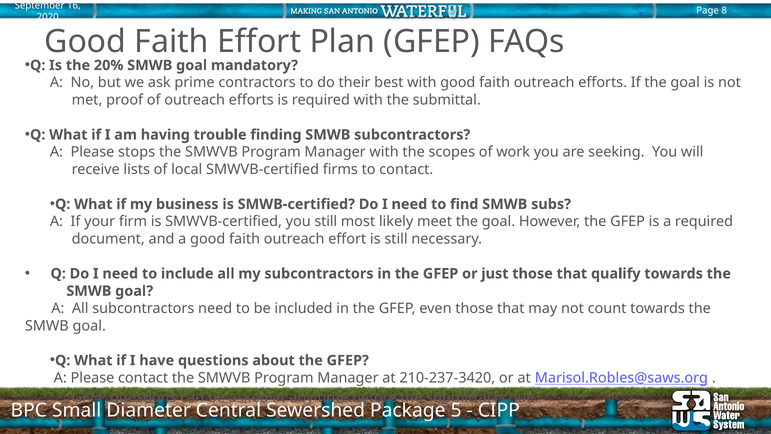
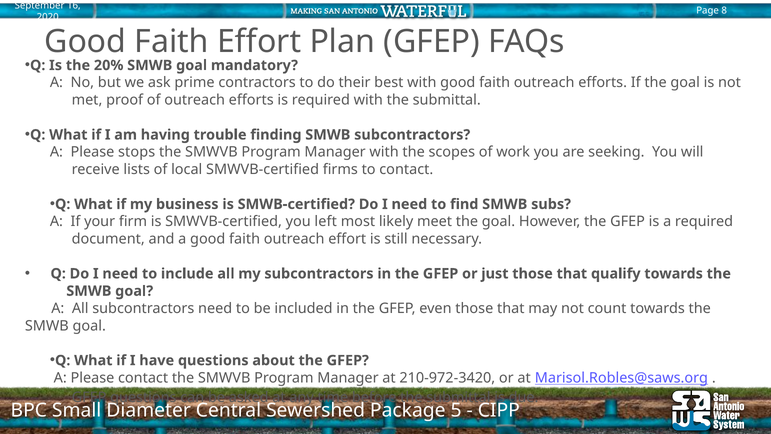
you still: still -> left
210-237-3420: 210-237-3420 -> 210-972-3420
